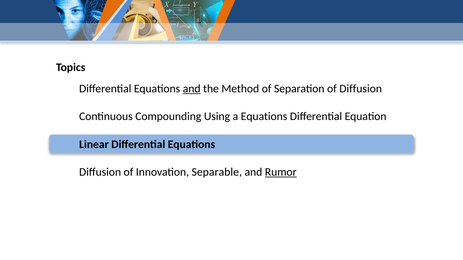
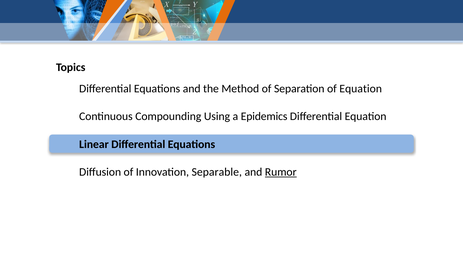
and at (192, 89) underline: present -> none
of Diffusion: Diffusion -> Equation
a Equations: Equations -> Epidemics
